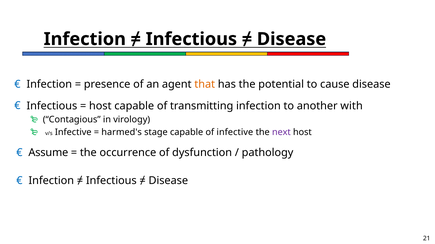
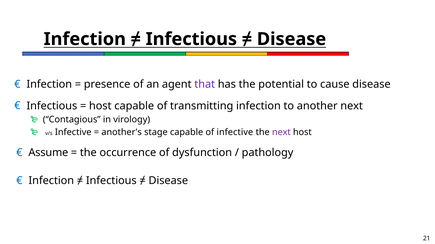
that colour: orange -> purple
another with: with -> next
harmed's: harmed's -> another's
